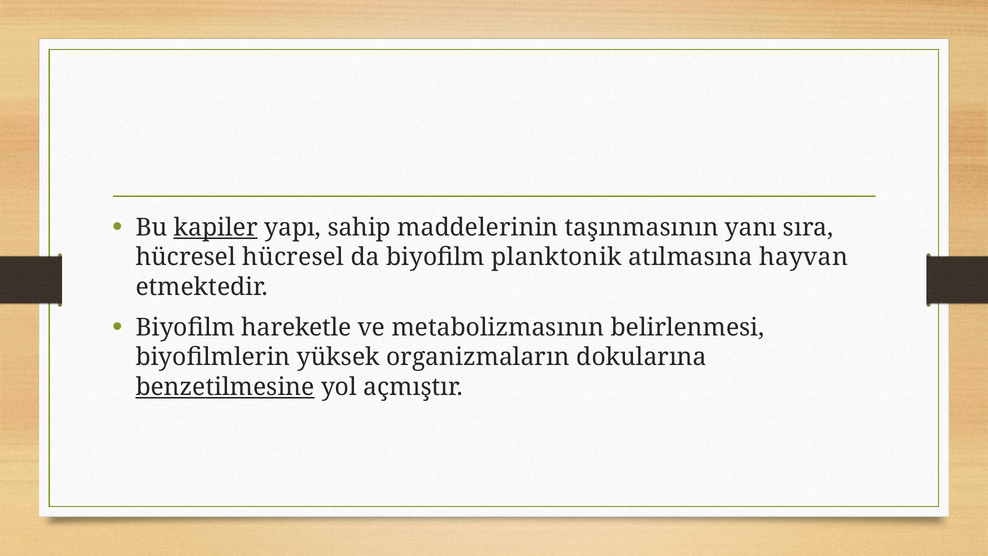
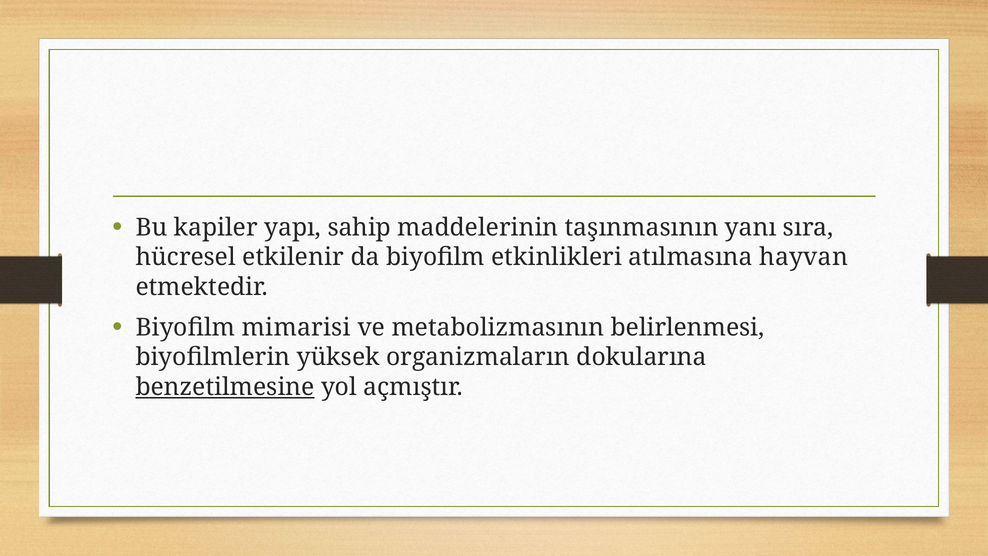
kapiler underline: present -> none
hücresel hücresel: hücresel -> etkilenir
planktonik: planktonik -> etkinlikleri
hareketle: hareketle -> mimarisi
